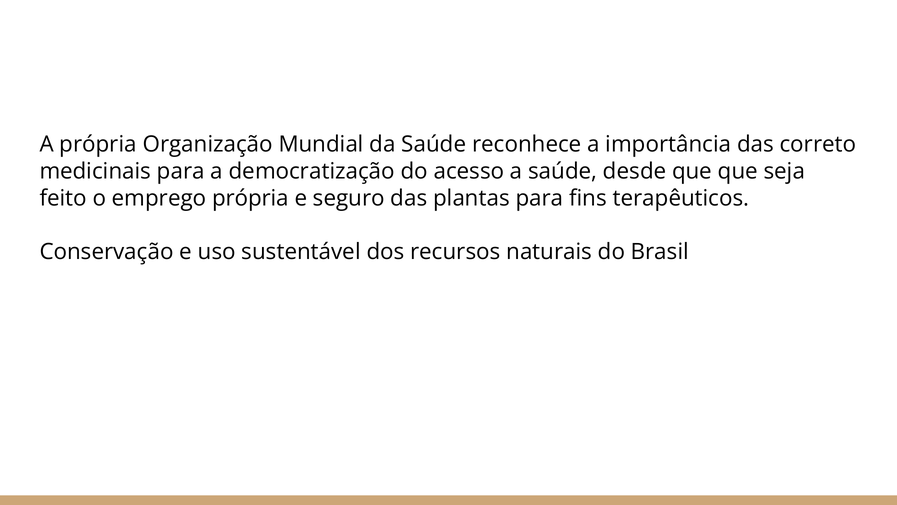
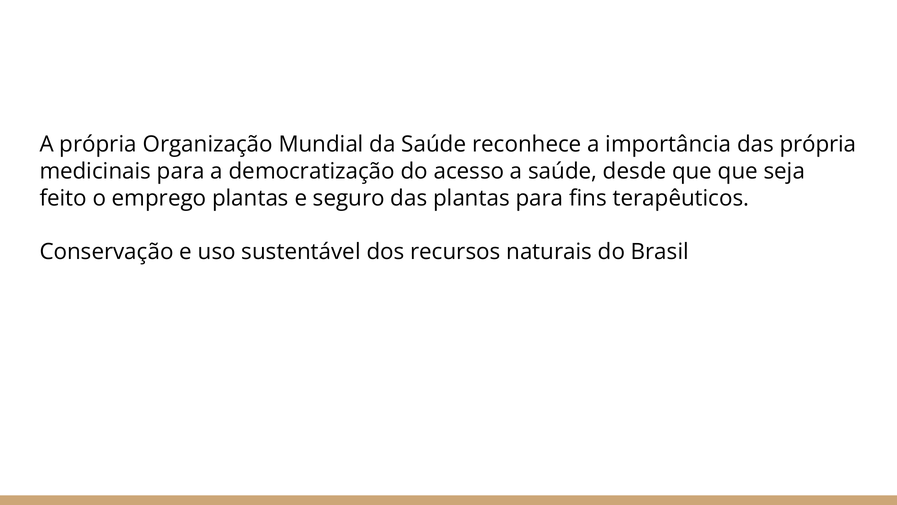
das correto: correto -> própria
emprego própria: própria -> plantas
